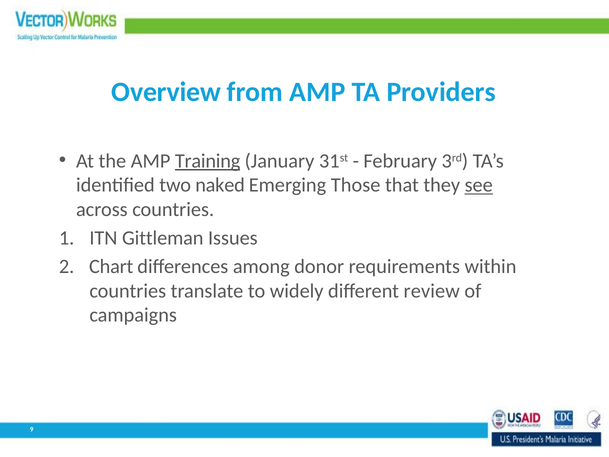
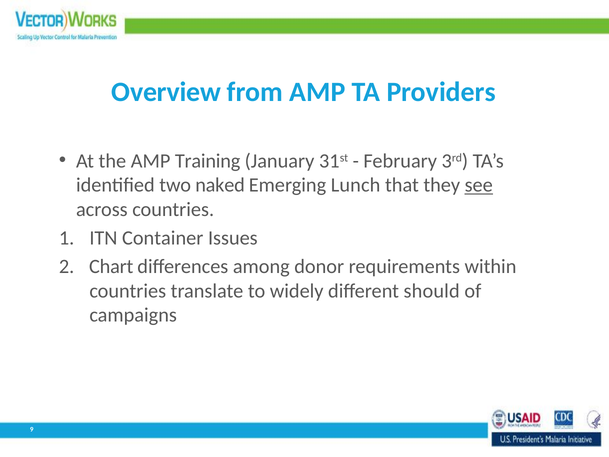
Training underline: present -> none
Those: Those -> Lunch
Gittleman: Gittleman -> Container
review: review -> should
